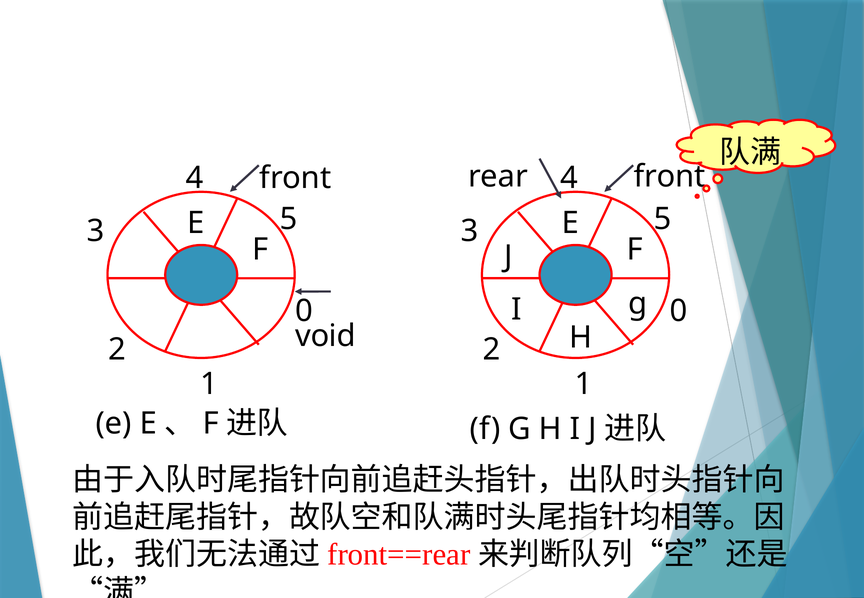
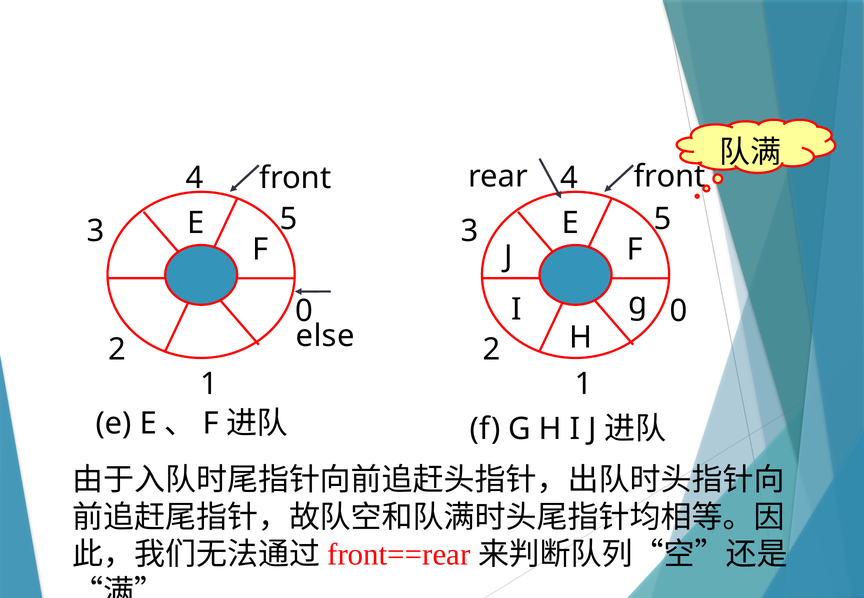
void: void -> else
